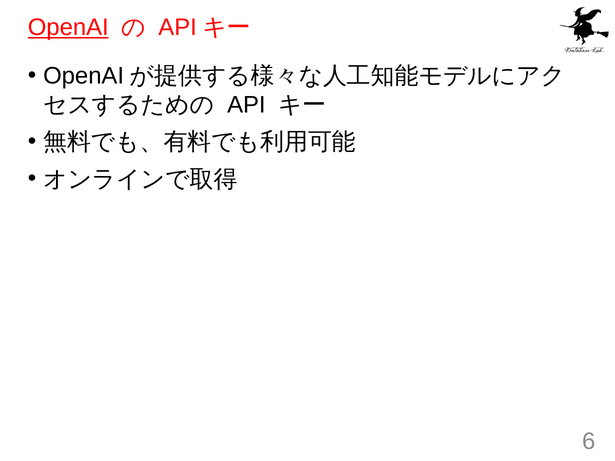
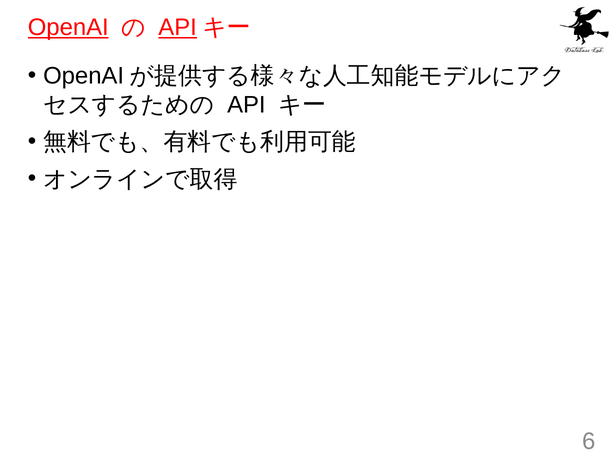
API at (178, 28) underline: none -> present
